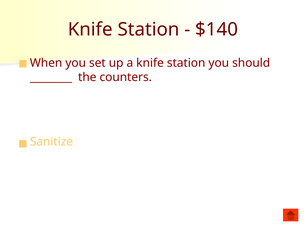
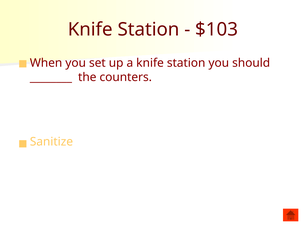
$140: $140 -> $103
